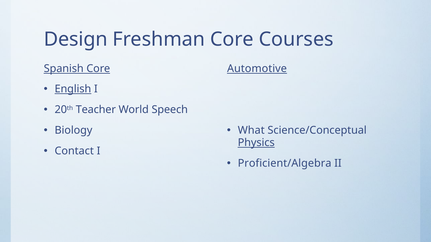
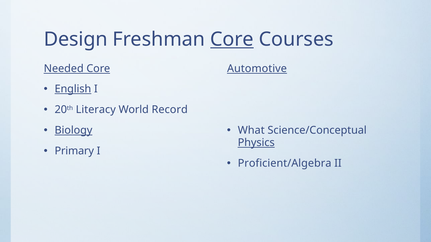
Core at (232, 39) underline: none -> present
Spanish: Spanish -> Needed
Teacher: Teacher -> Literacy
Speech: Speech -> Record
Biology underline: none -> present
Contact: Contact -> Primary
